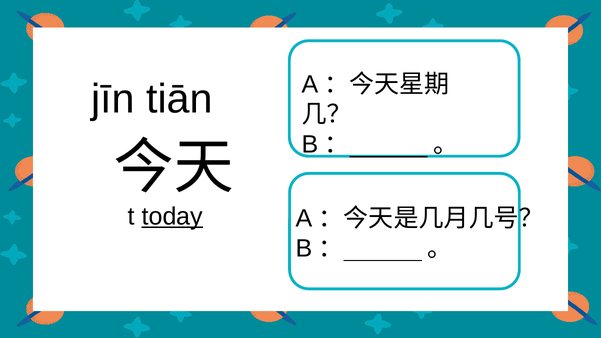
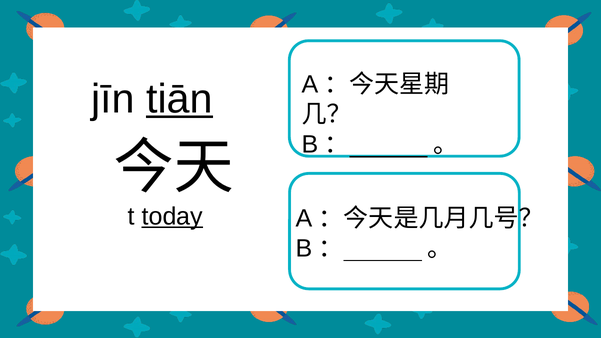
tiān underline: none -> present
